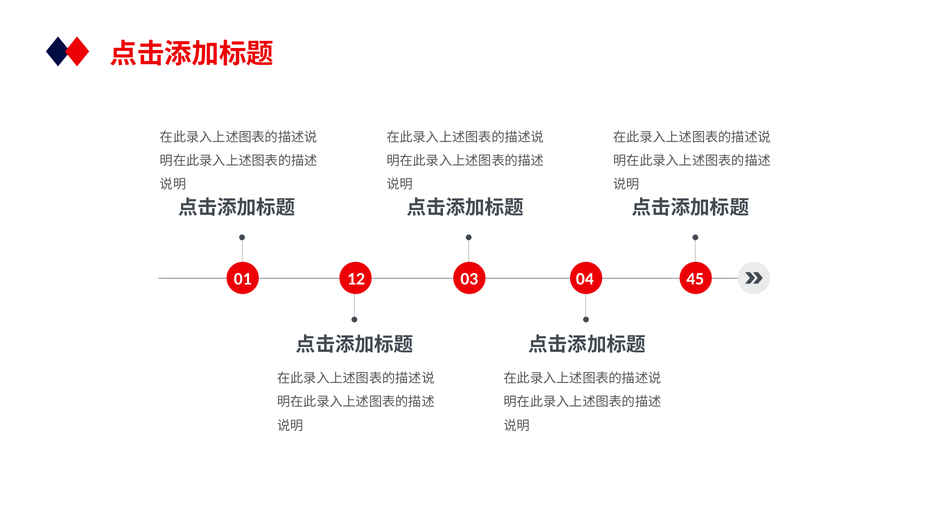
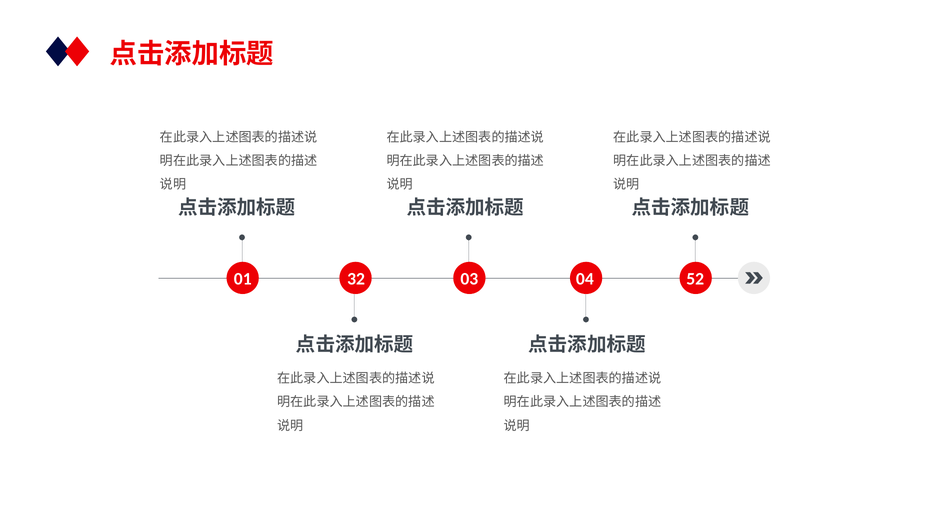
12: 12 -> 32
45: 45 -> 52
